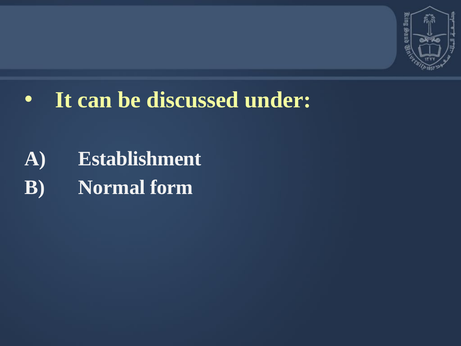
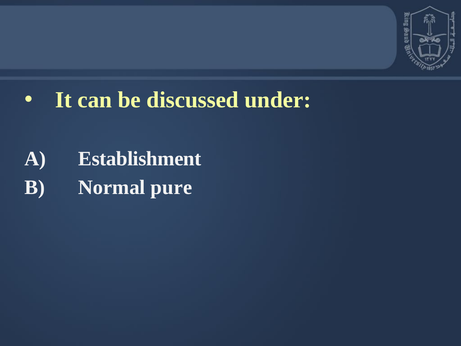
form: form -> pure
